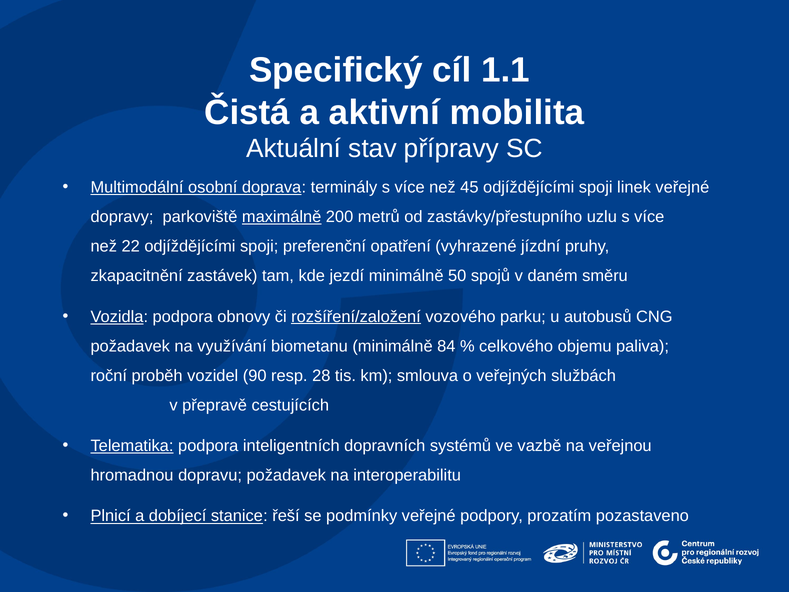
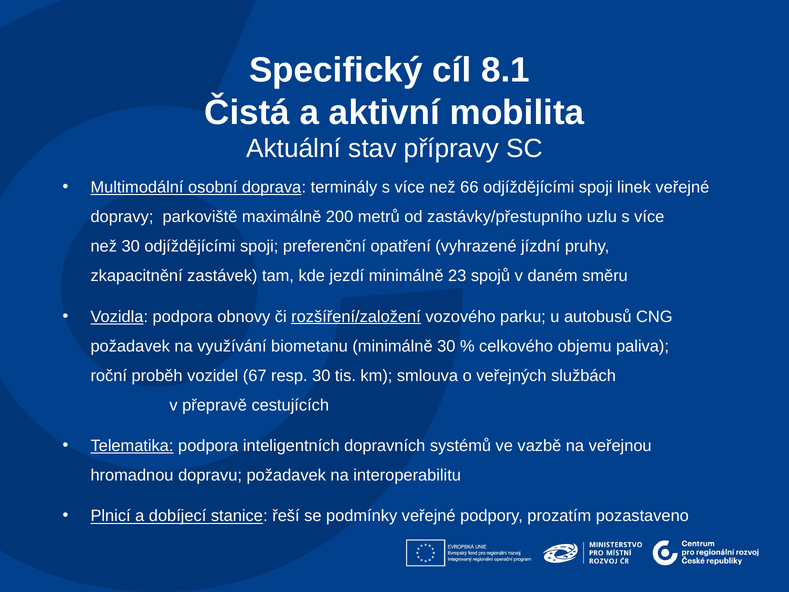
1.1: 1.1 -> 8.1
45: 45 -> 66
maximálně underline: present -> none
než 22: 22 -> 30
50: 50 -> 23
minimálně 84: 84 -> 30
90: 90 -> 67
resp 28: 28 -> 30
